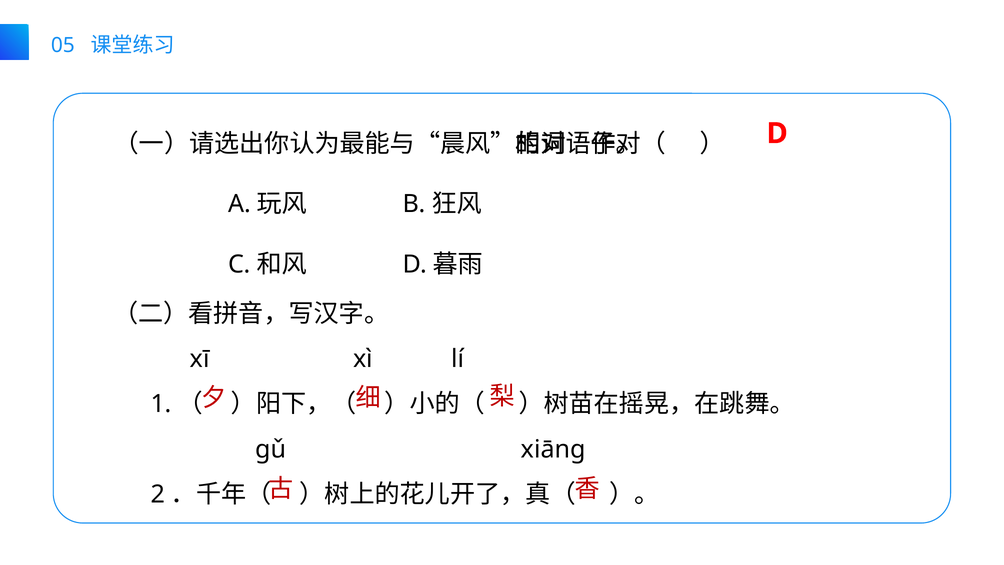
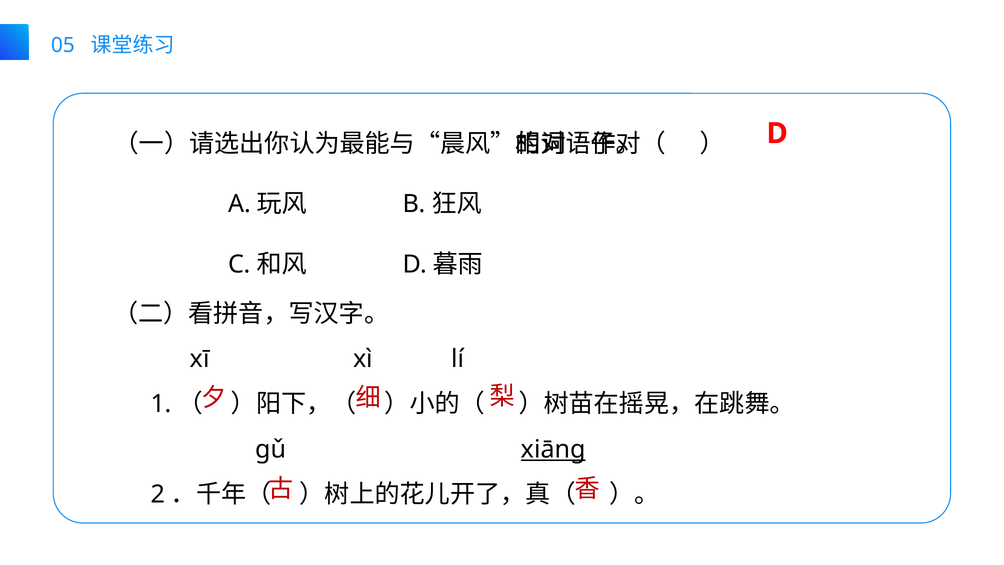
xiānɡ underline: none -> present
